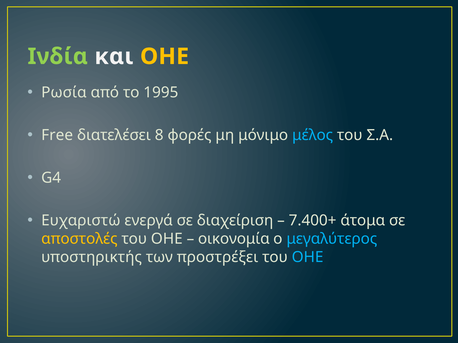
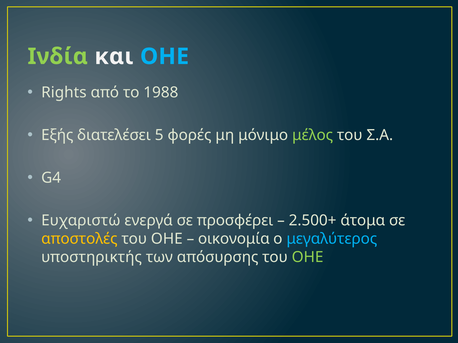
ΟΗΕ at (165, 57) colour: yellow -> light blue
Ρωσία: Ρωσία -> Rights
1995: 1995 -> 1988
Free: Free -> Εξής
8: 8 -> 5
μέλος colour: light blue -> light green
διαχείριση: διαχείριση -> προσφέρει
7.400+: 7.400+ -> 2.500+
προστρέξει: προστρέξει -> απόσυρσης
ΟΗΕ at (308, 258) colour: light blue -> light green
